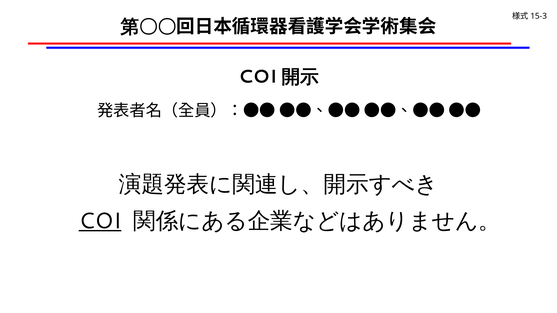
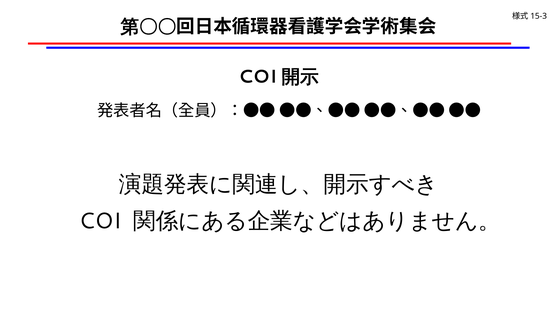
COI underline: present -> none
